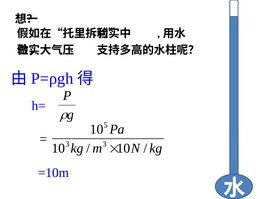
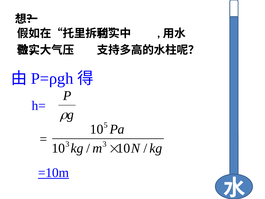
=10m underline: none -> present
